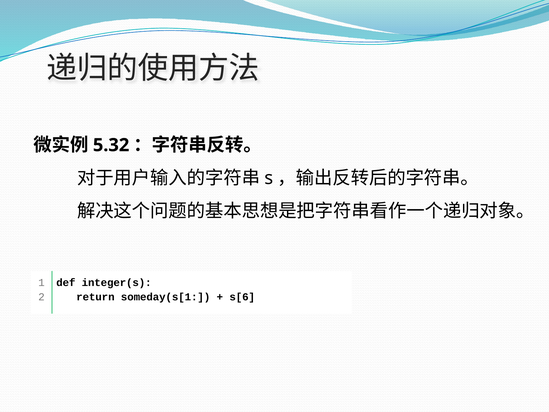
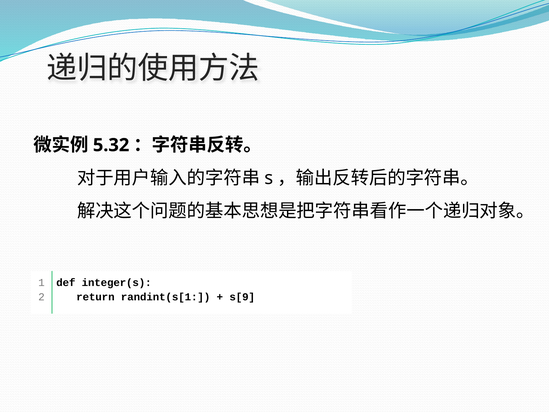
someday(s[1: someday(s[1 -> randint(s[1
s[6: s[6 -> s[9
